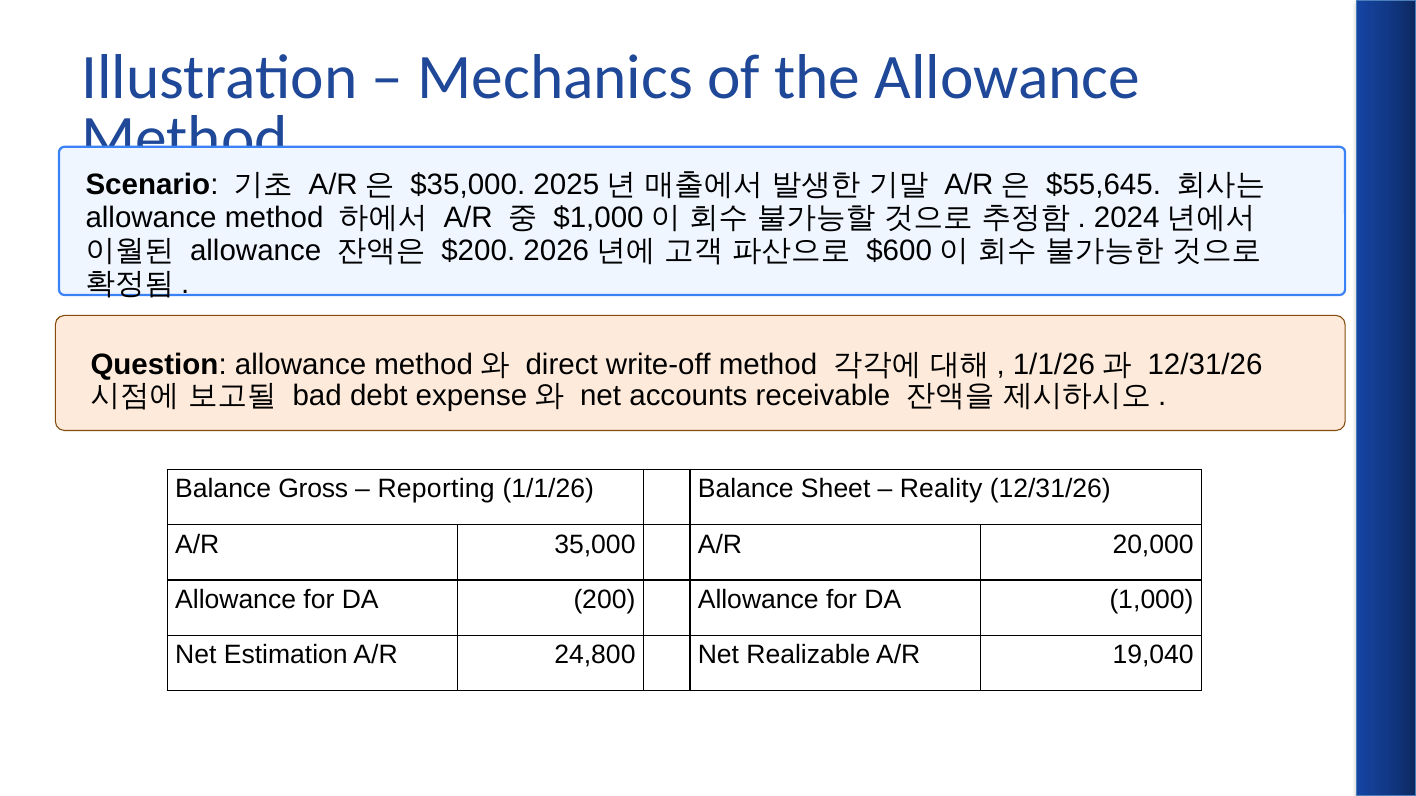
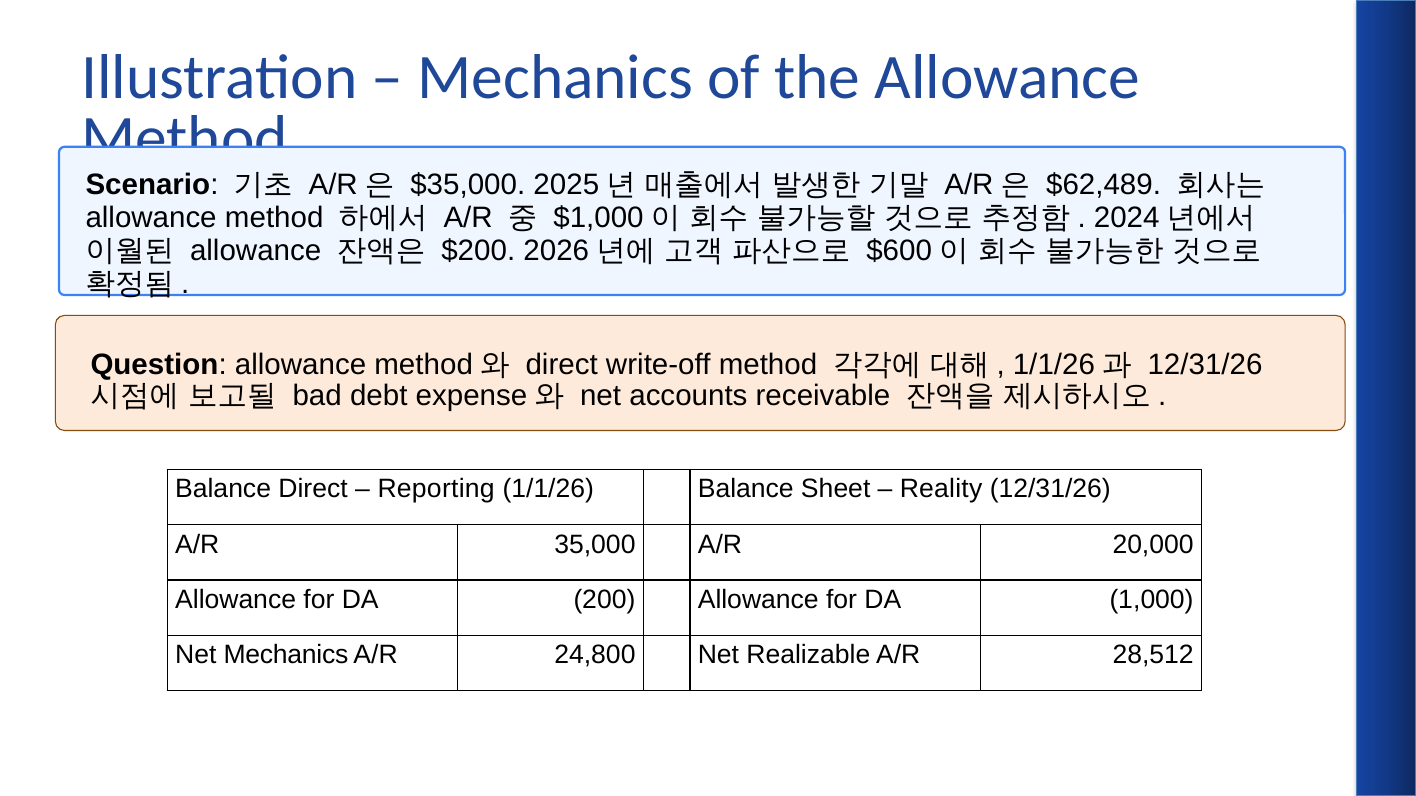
$55,645: $55,645 -> $62,489
Balance Gross: Gross -> Direct
Net Estimation: Estimation -> Mechanics
19,040: 19,040 -> 28,512
